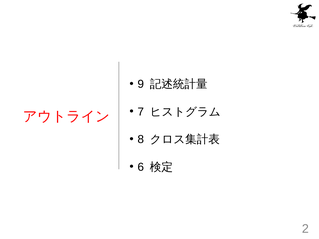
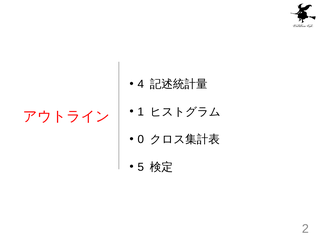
9: 9 -> 4
7: 7 -> 1
8: 8 -> 0
6: 6 -> 5
